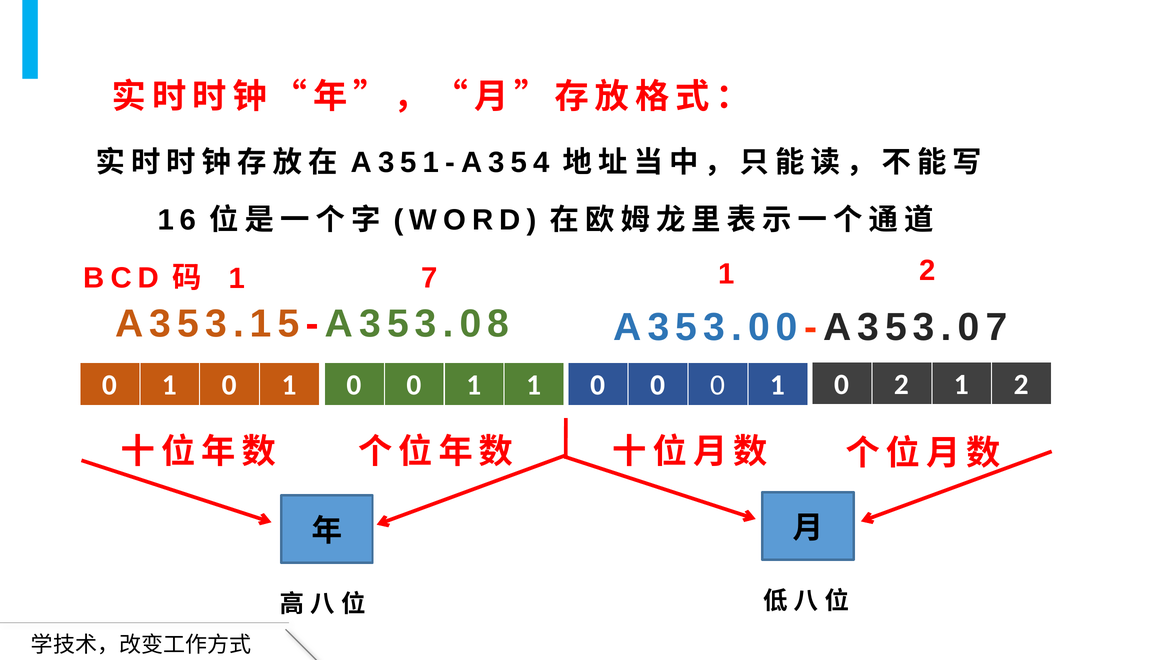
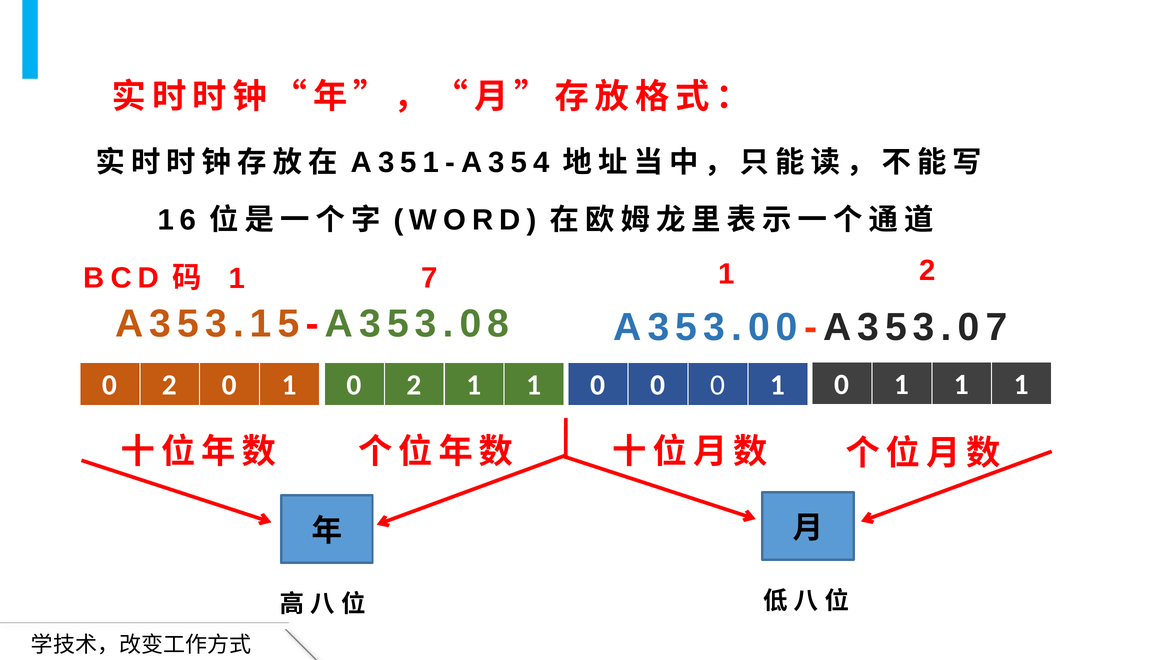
1 at (169, 385): 1 -> 2
0 at (414, 385): 0 -> 2
1 0 2: 2 -> 1
2 at (1021, 385): 2 -> 1
